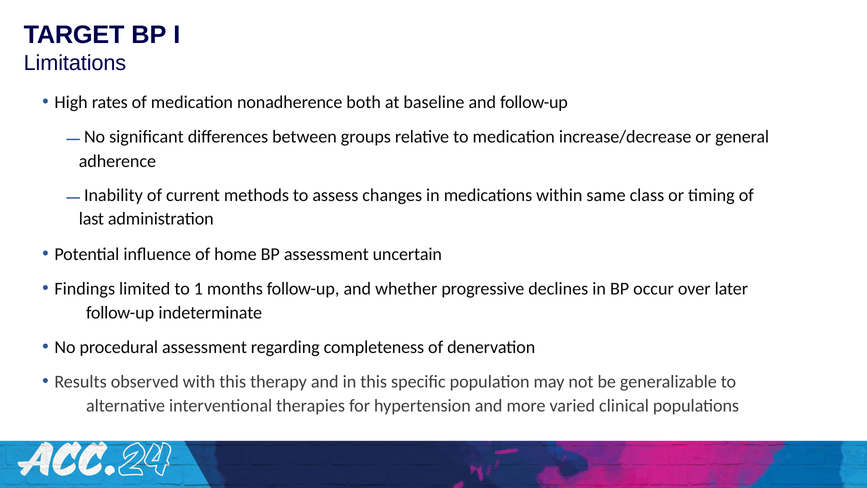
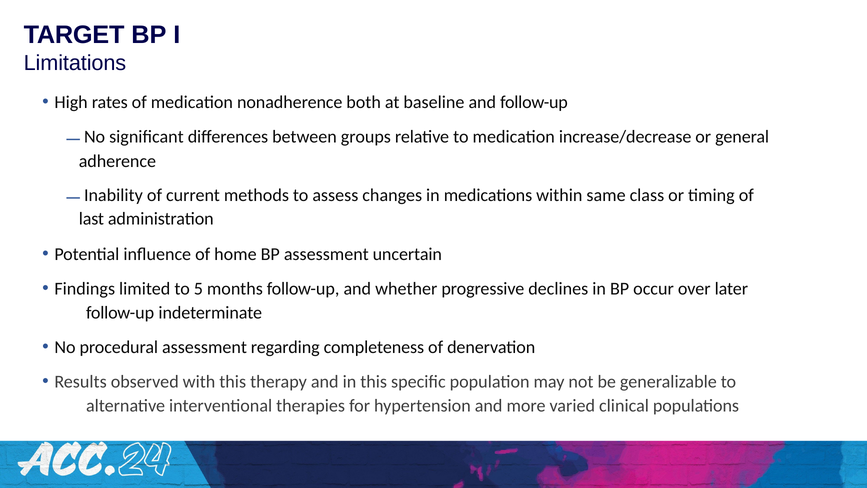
1: 1 -> 5
